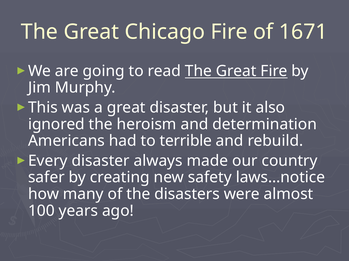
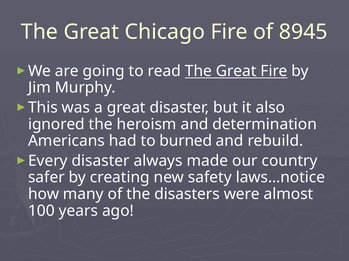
1671: 1671 -> 8945
terrible: terrible -> burned
